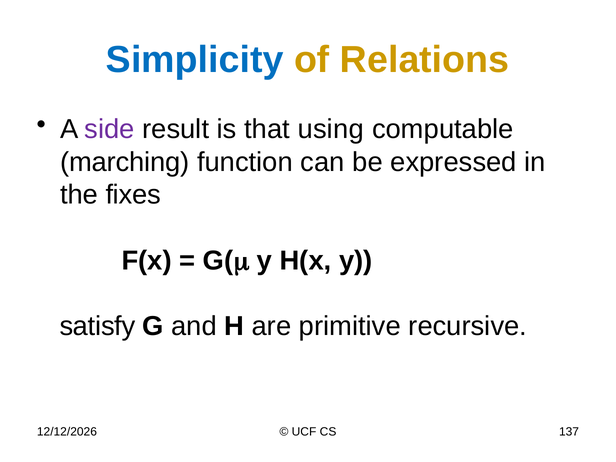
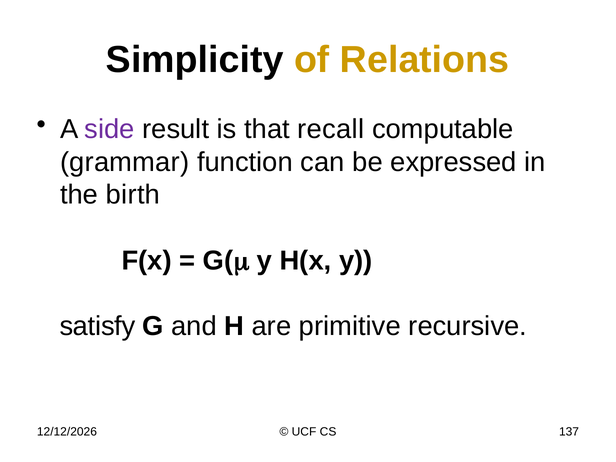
Simplicity colour: blue -> black
using: using -> recall
marching: marching -> grammar
fixes: fixes -> birth
